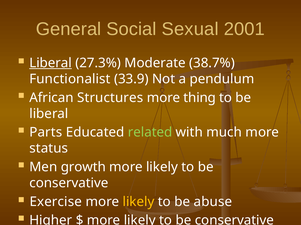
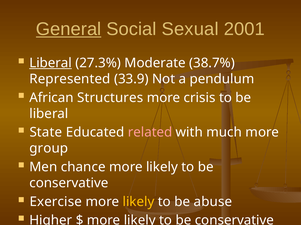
General underline: none -> present
Functionalist: Functionalist -> Represented
thing: thing -> crisis
Parts: Parts -> State
related colour: light green -> pink
status: status -> group
growth: growth -> chance
